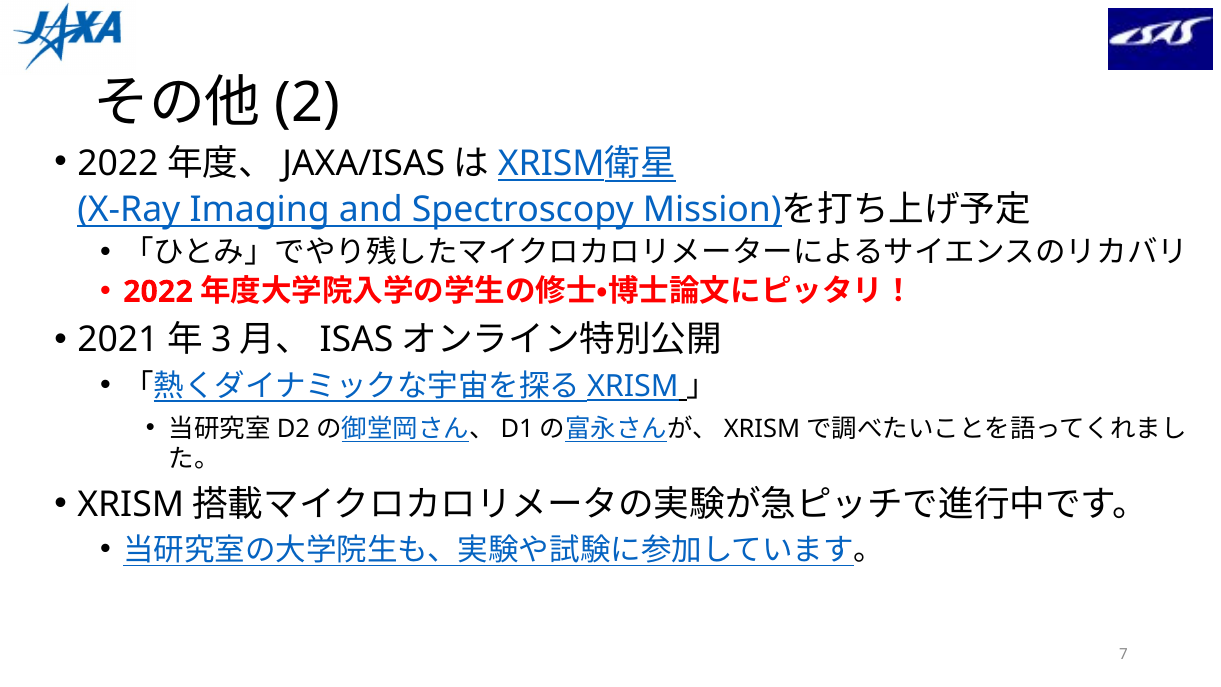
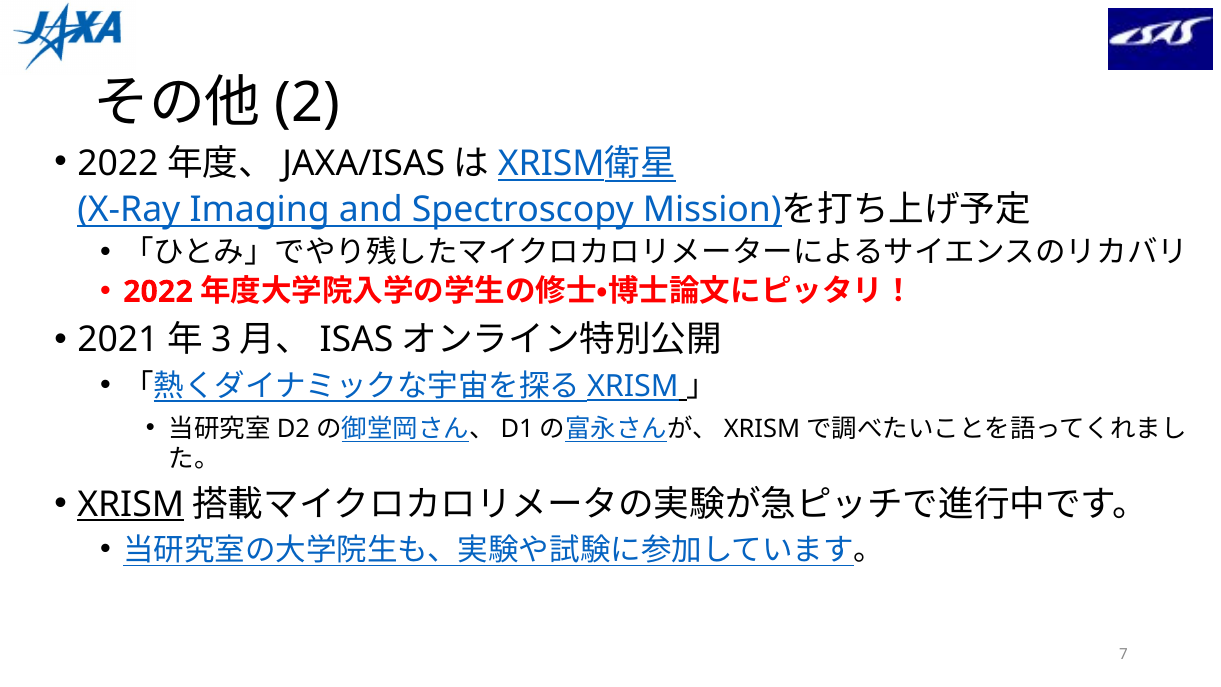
XRISM at (131, 504) underline: none -> present
